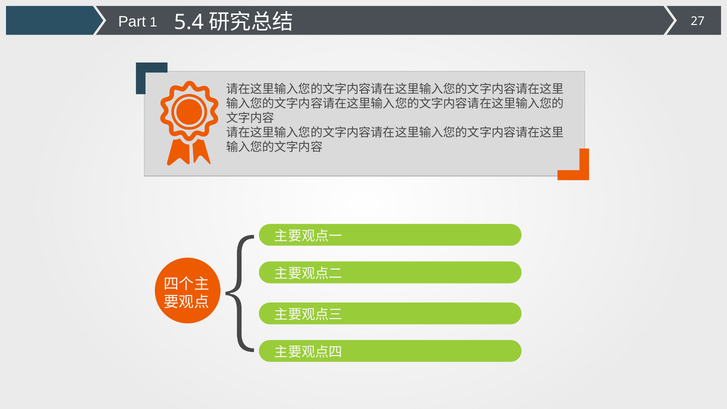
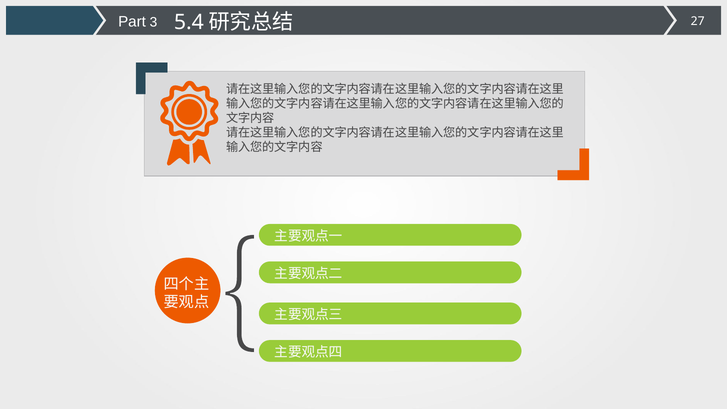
1: 1 -> 3
